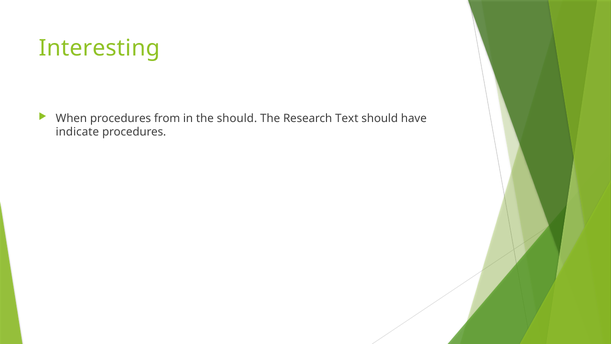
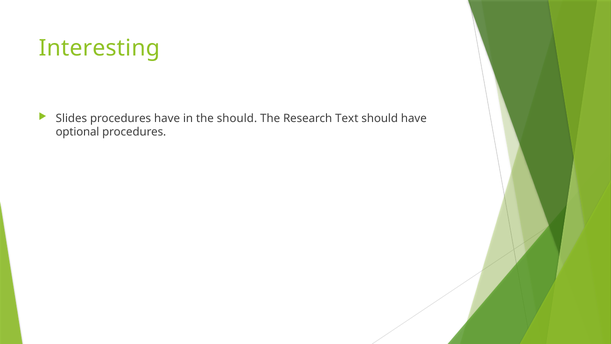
When: When -> Slides
procedures from: from -> have
indicate: indicate -> optional
